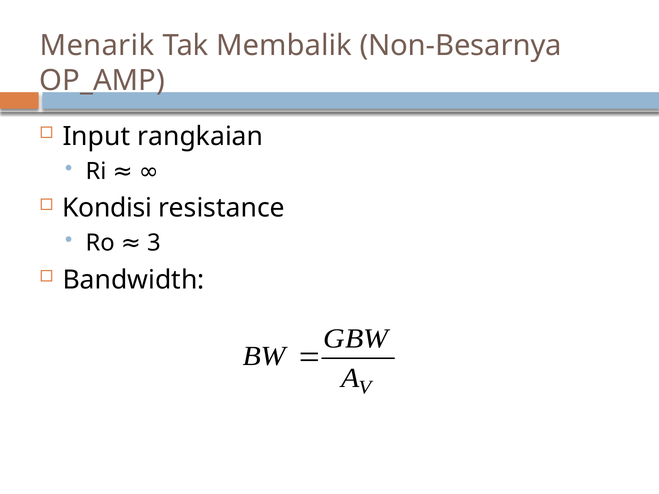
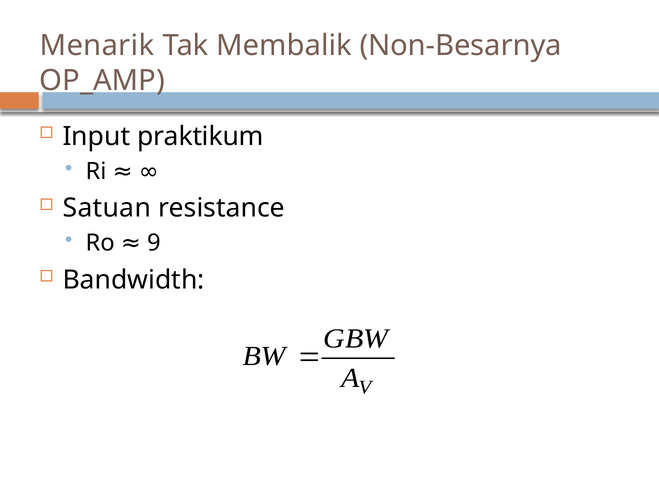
rangkaian: rangkaian -> praktikum
Kondisi: Kondisi -> Satuan
3: 3 -> 9
